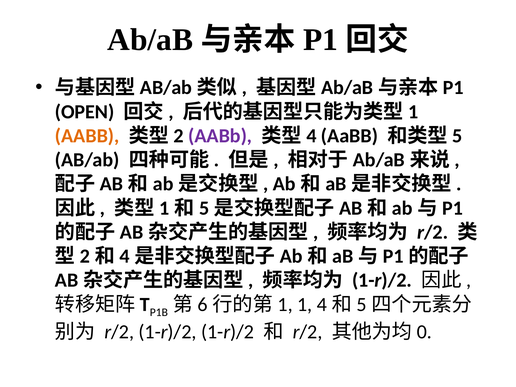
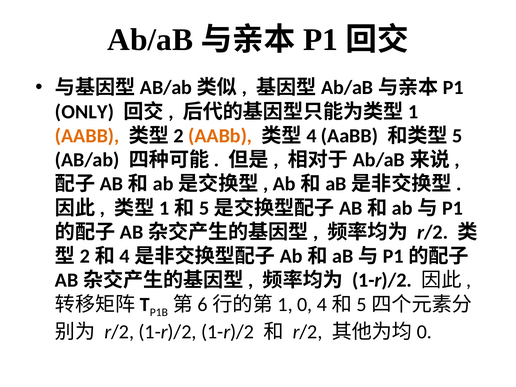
OPEN: OPEN -> ONLY
AABb at (220, 136) colour: purple -> orange
1: 1 -> 0
